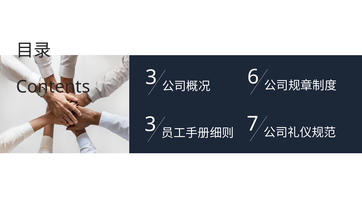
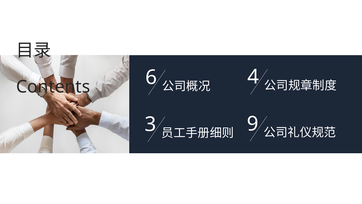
Contents 3: 3 -> 6
6: 6 -> 4
7: 7 -> 9
